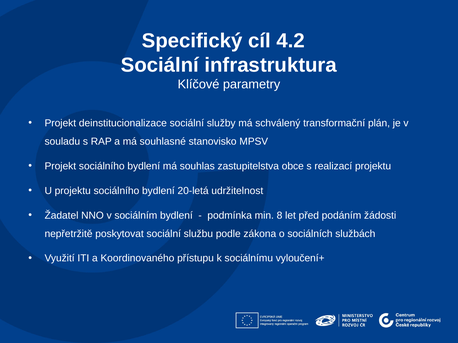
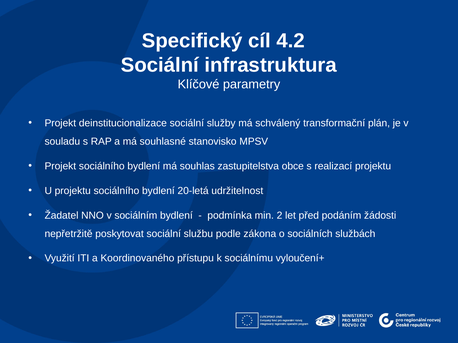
8: 8 -> 2
